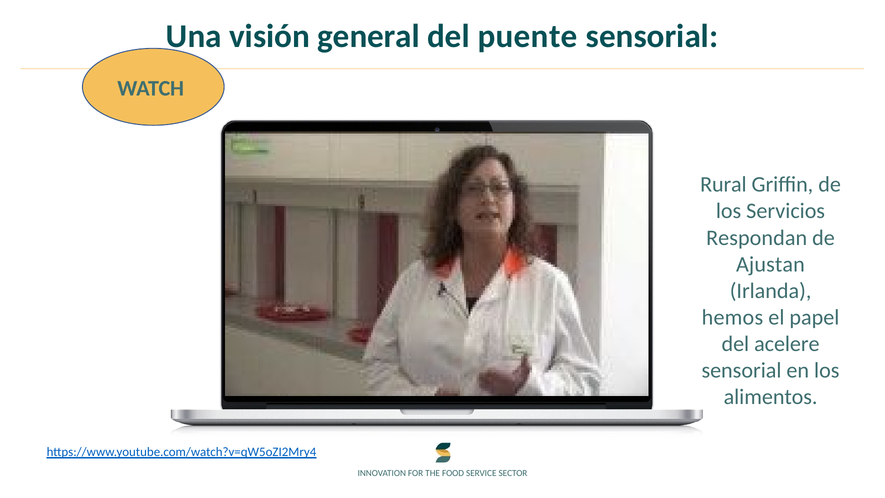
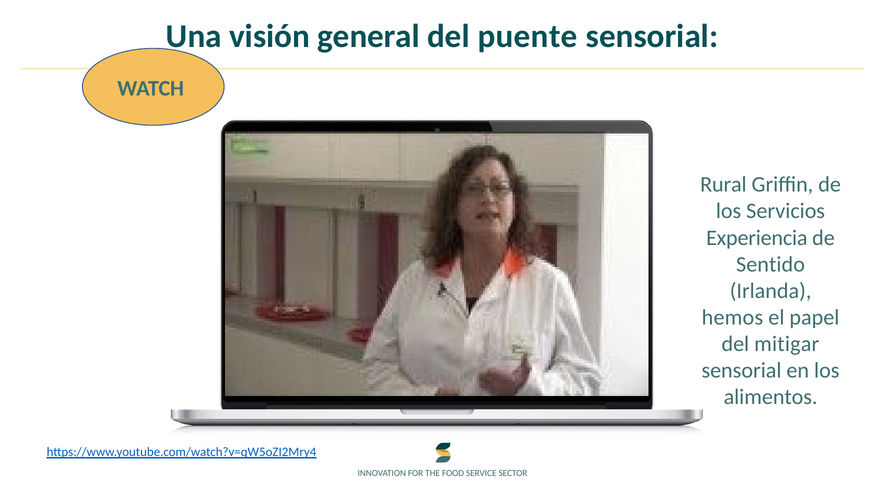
Respondan: Respondan -> Experiencia
Ajustan: Ajustan -> Sentido
acelere: acelere -> mitigar
